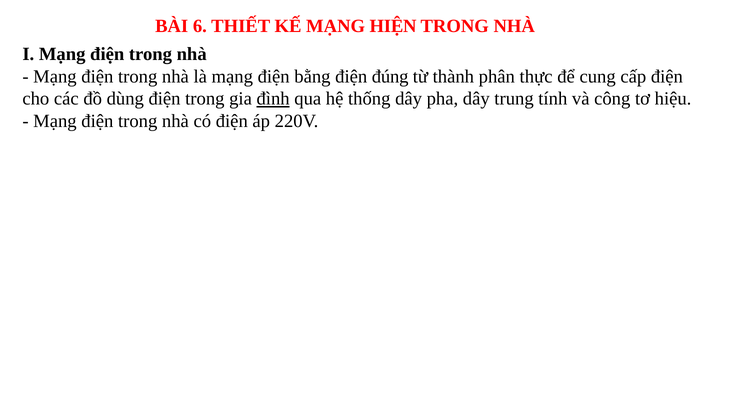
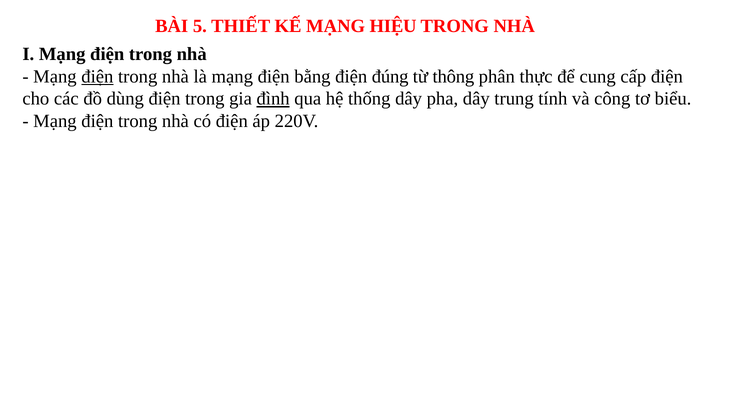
6: 6 -> 5
HIỆN: HIỆN -> HIỆU
điện at (97, 76) underline: none -> present
thành: thành -> thông
hiệu: hiệu -> biểu
